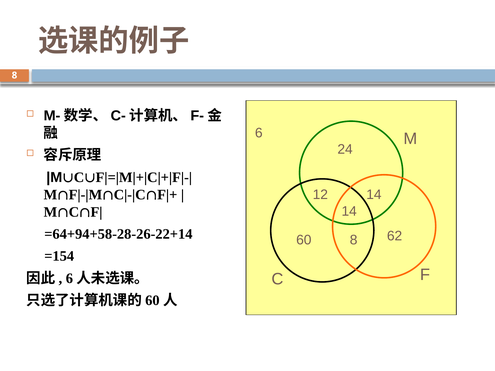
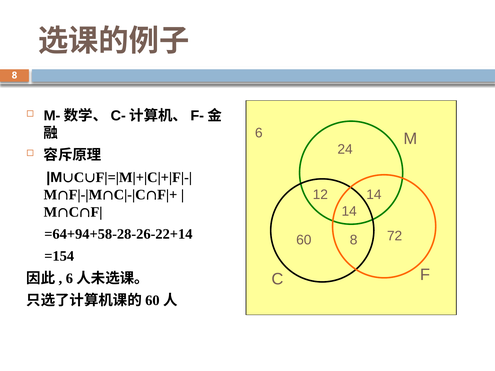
62: 62 -> 72
